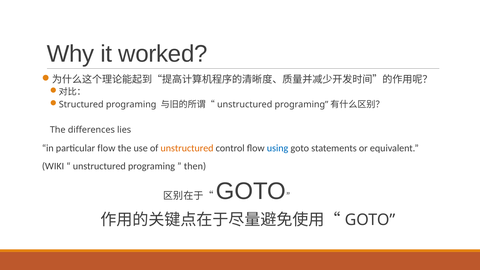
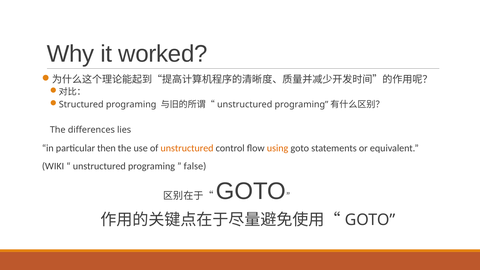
particular flow: flow -> then
using colour: blue -> orange
then: then -> false
